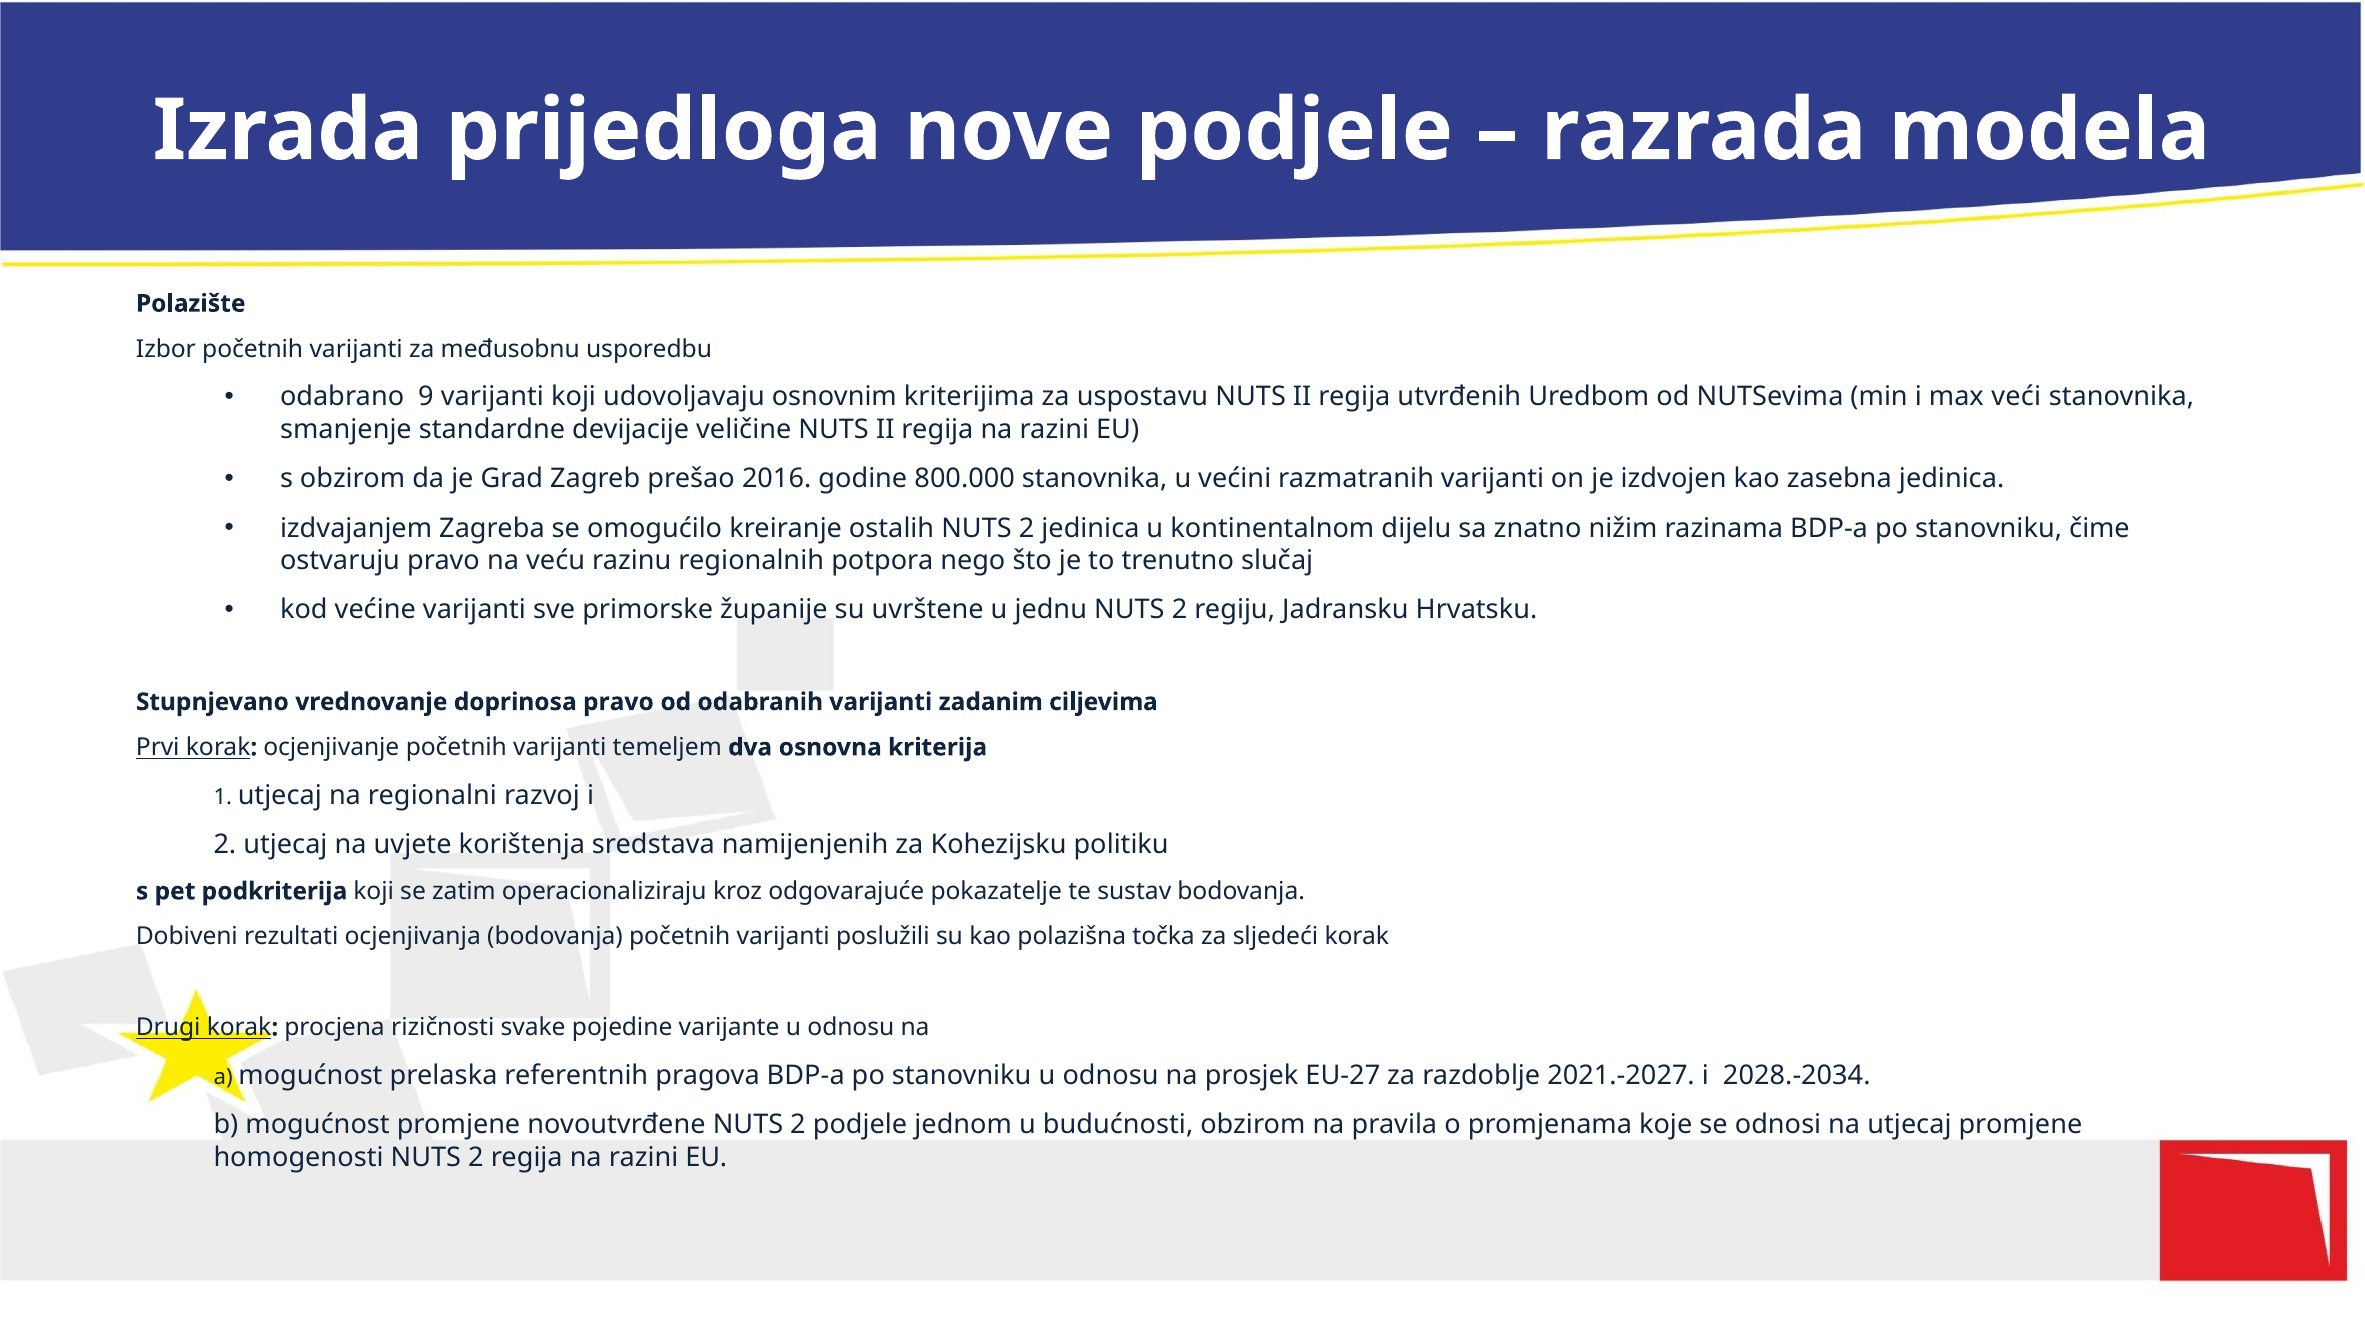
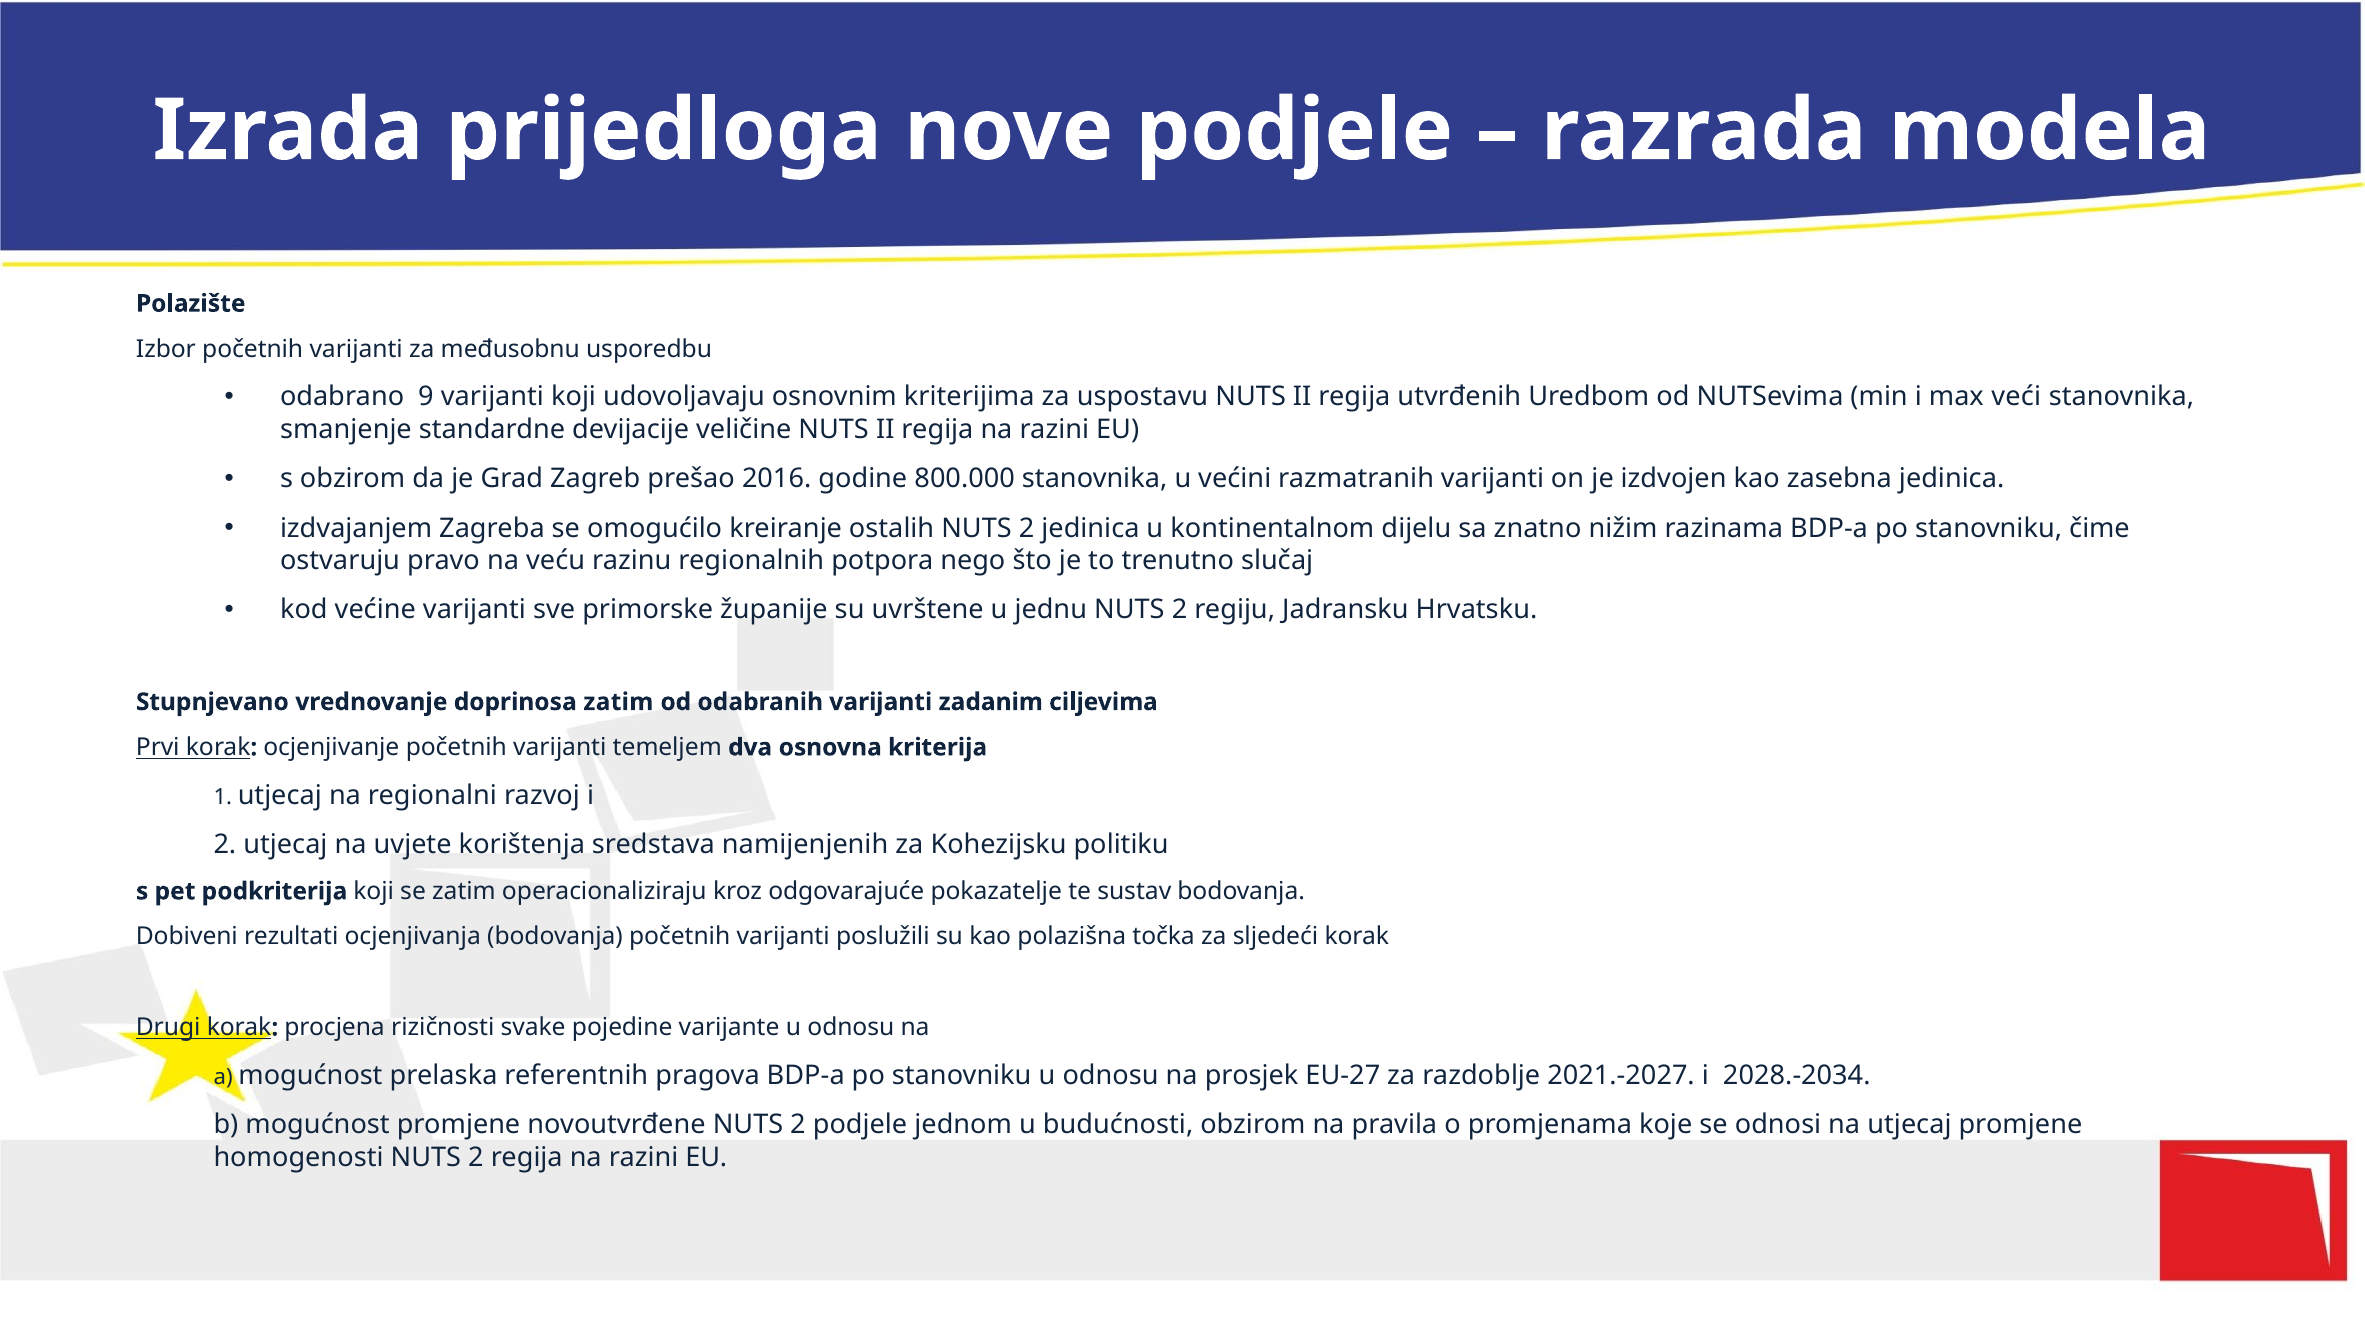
doprinosa pravo: pravo -> zatim
